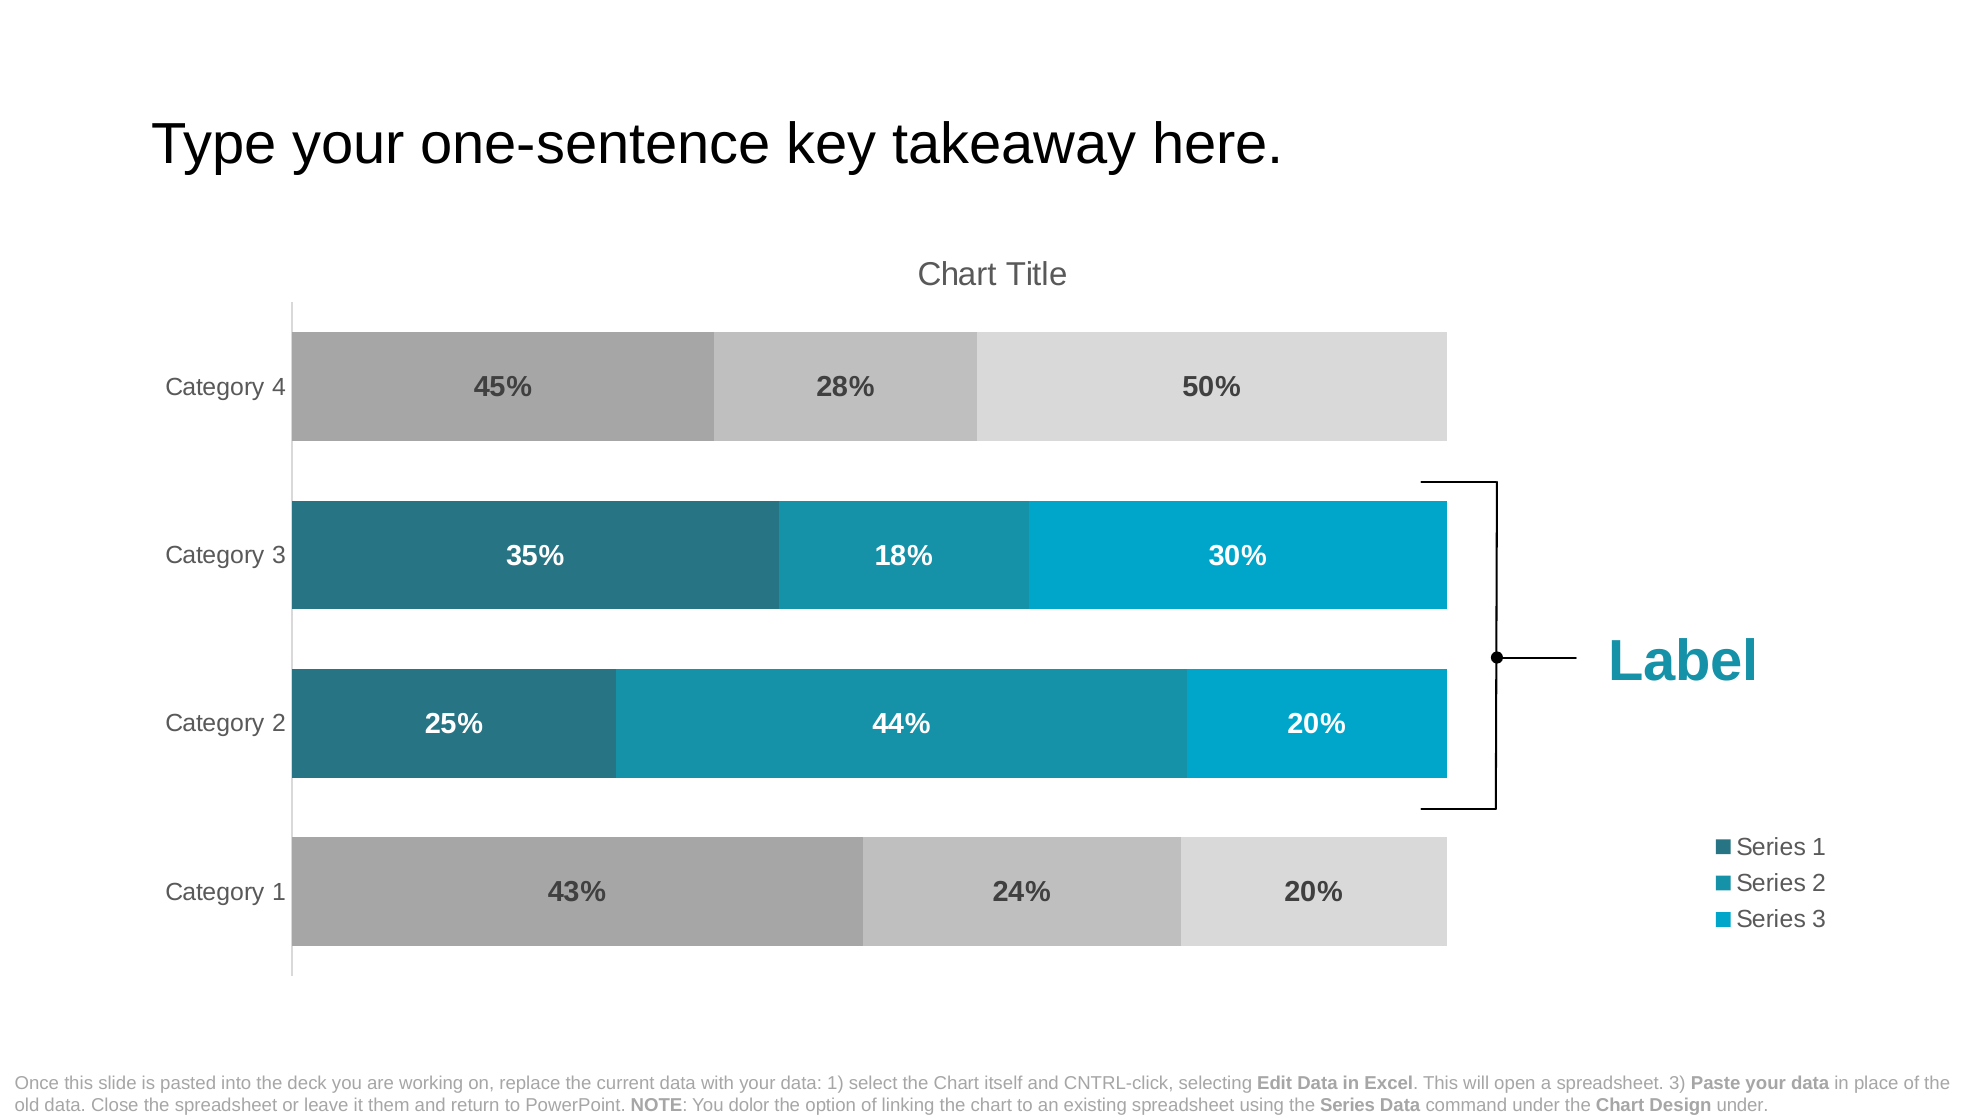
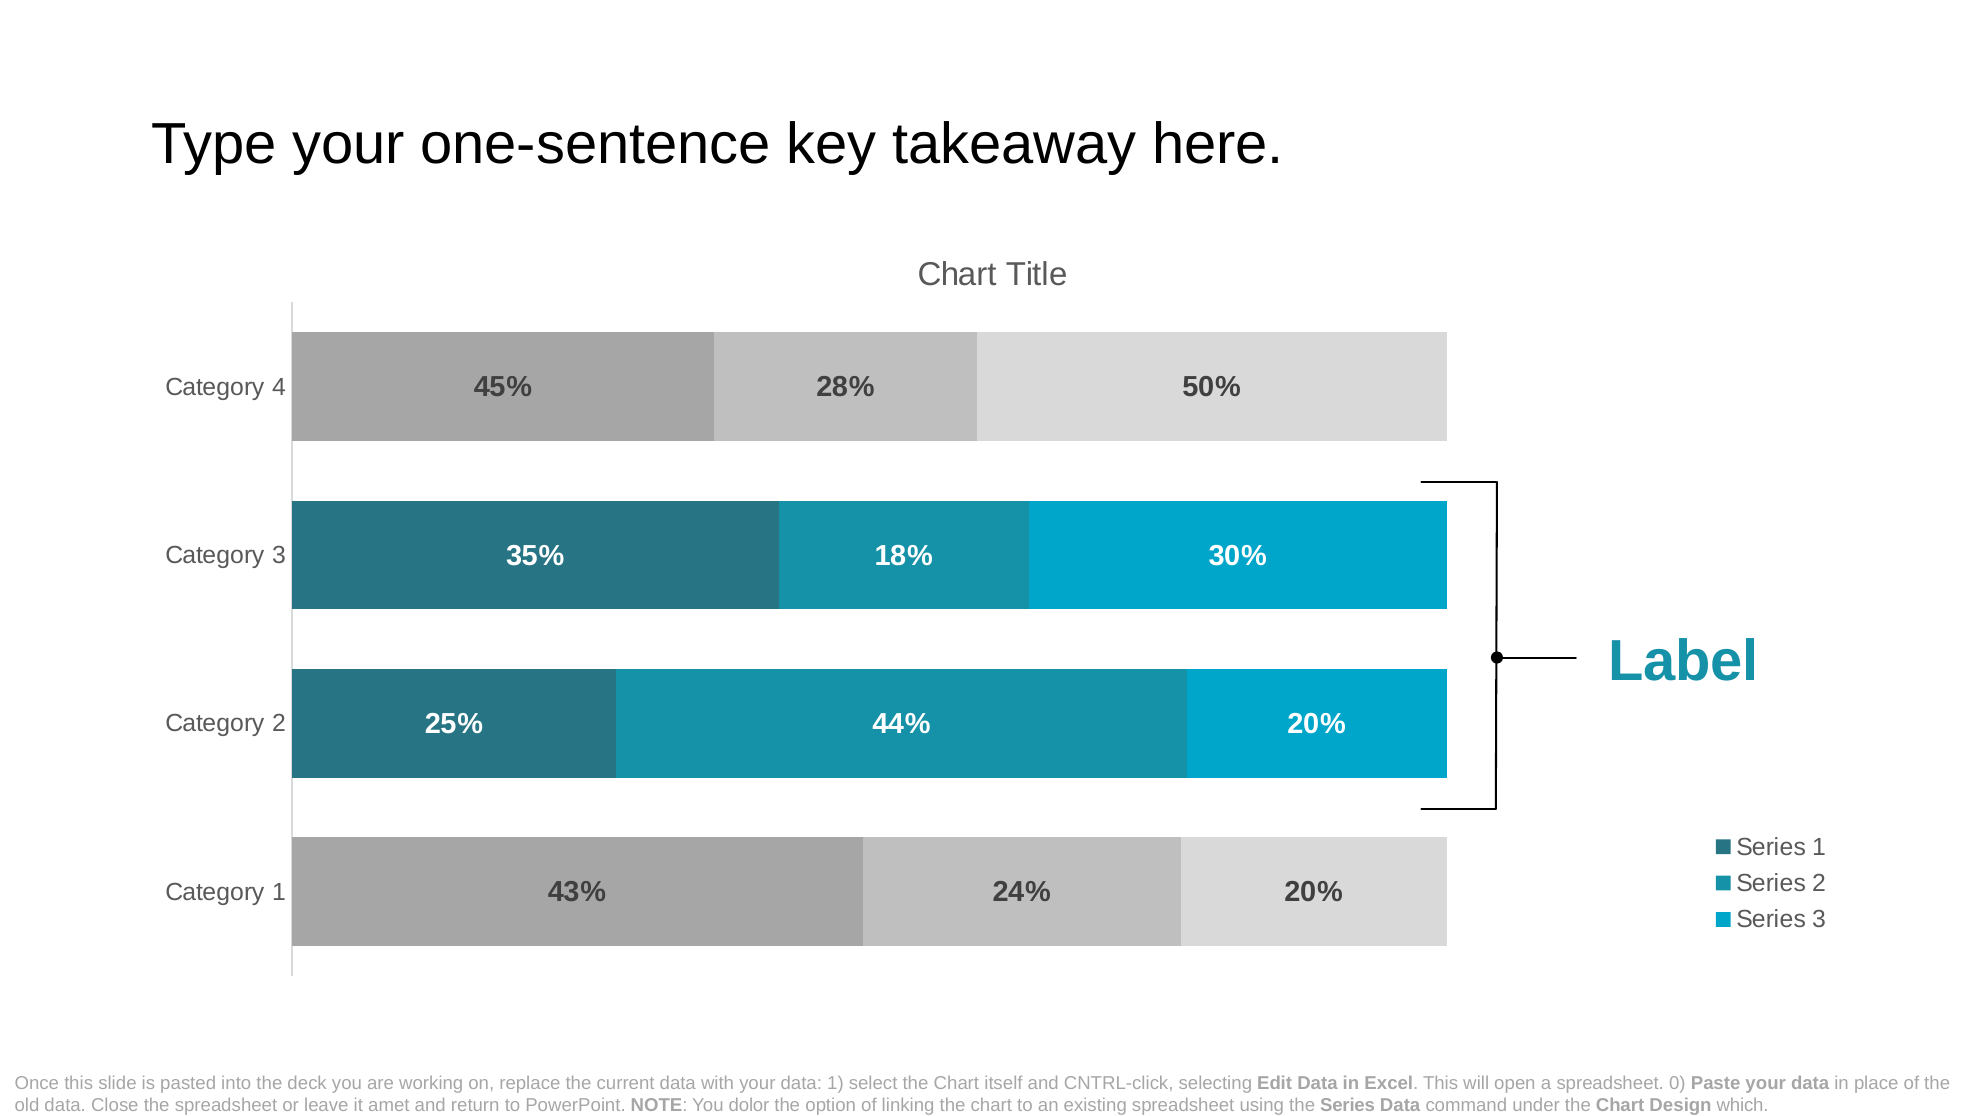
spreadsheet 3: 3 -> 0
them: them -> amet
Design under: under -> which
